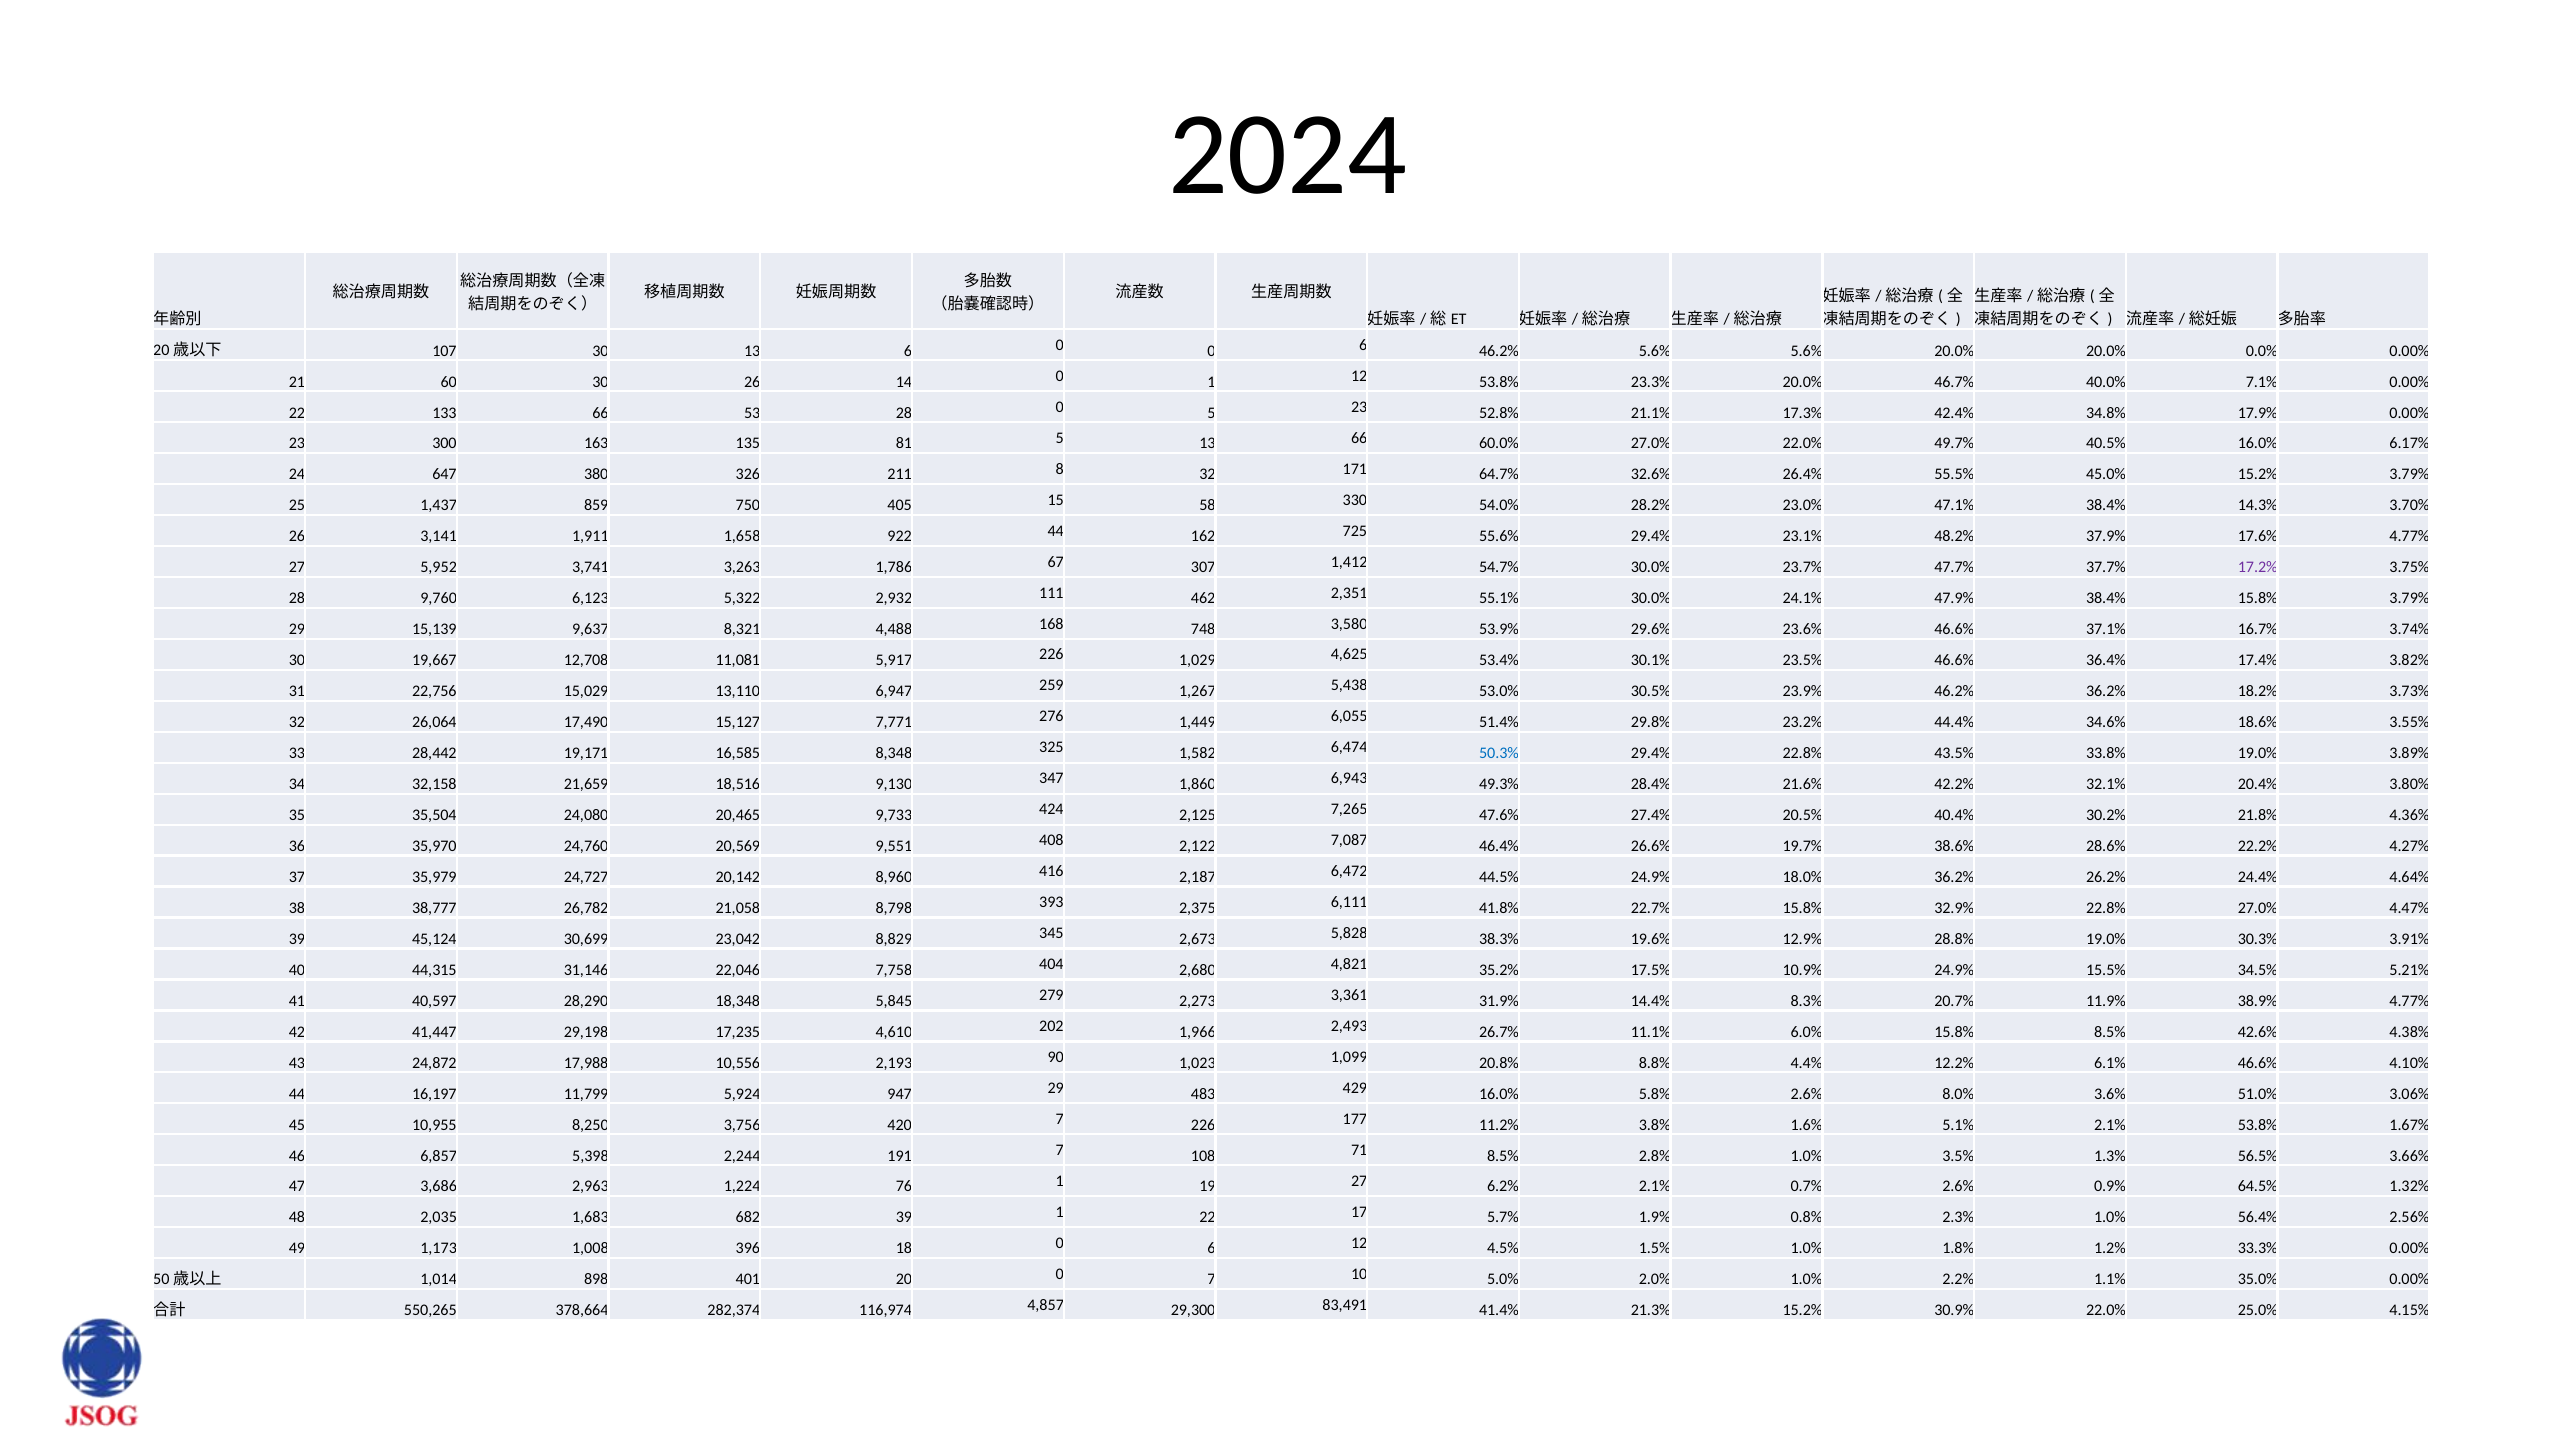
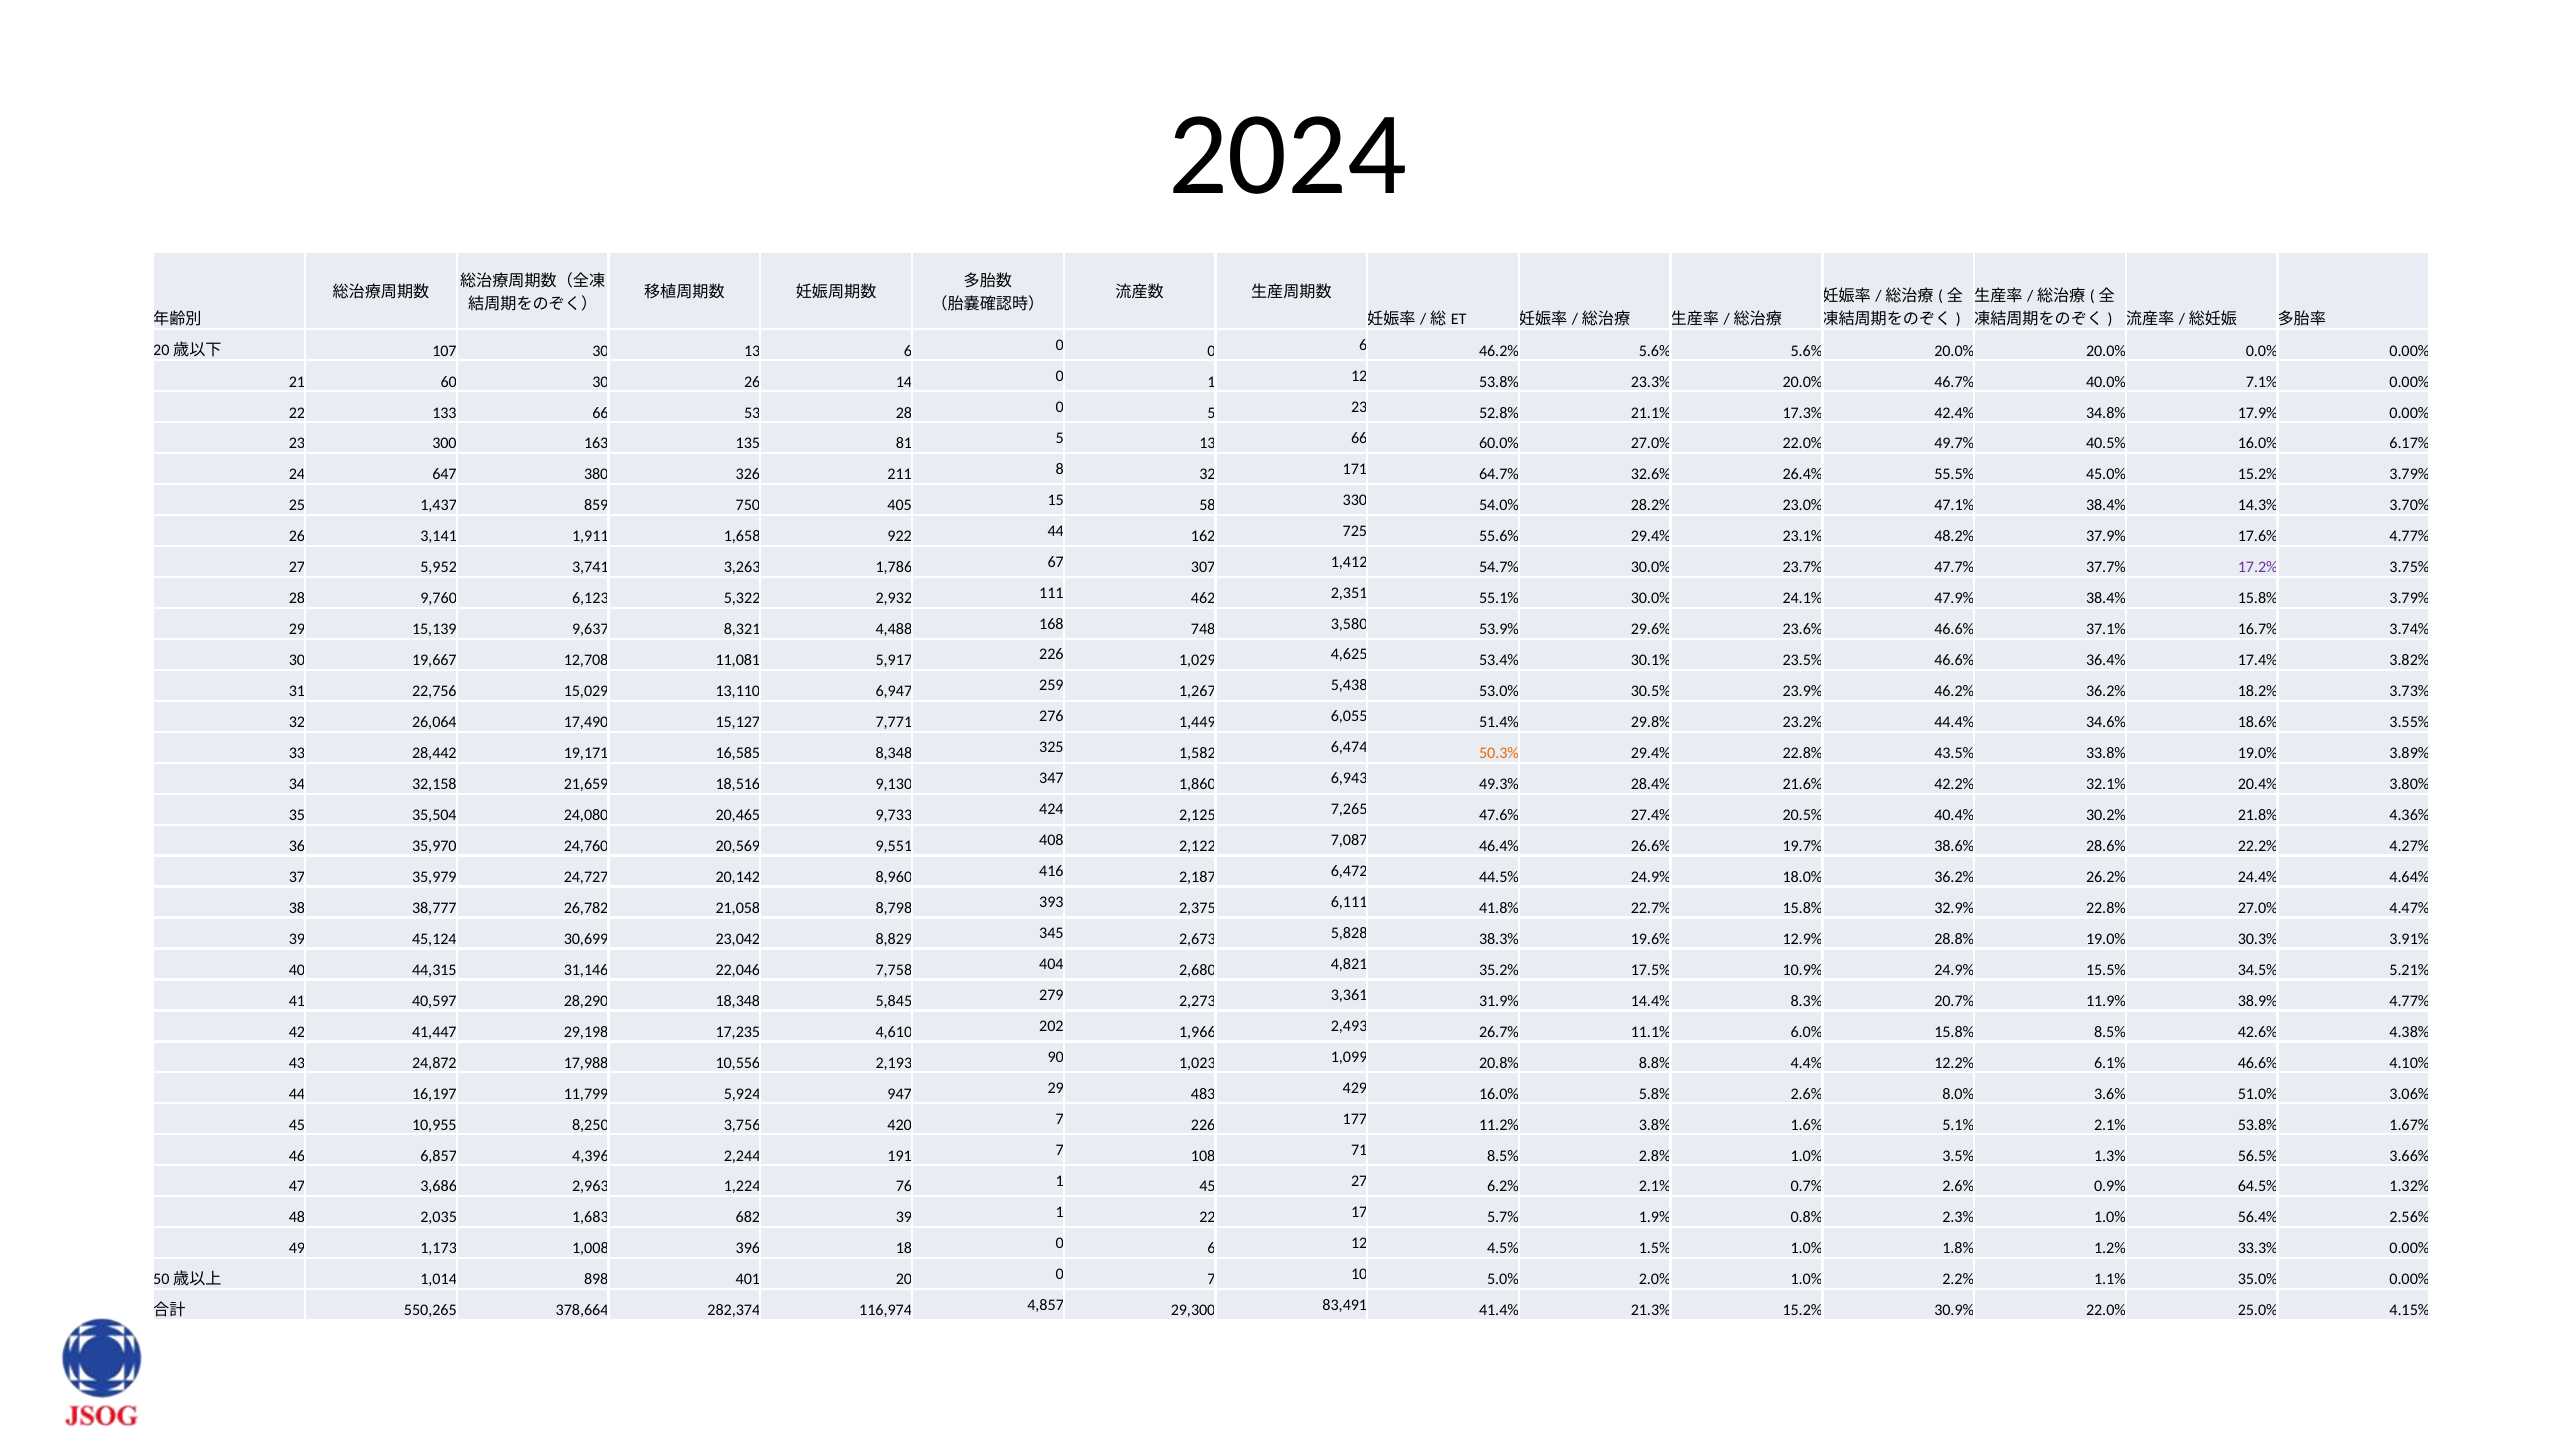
50.3% colour: blue -> orange
5,398: 5,398 -> 4,396
1 19: 19 -> 45
